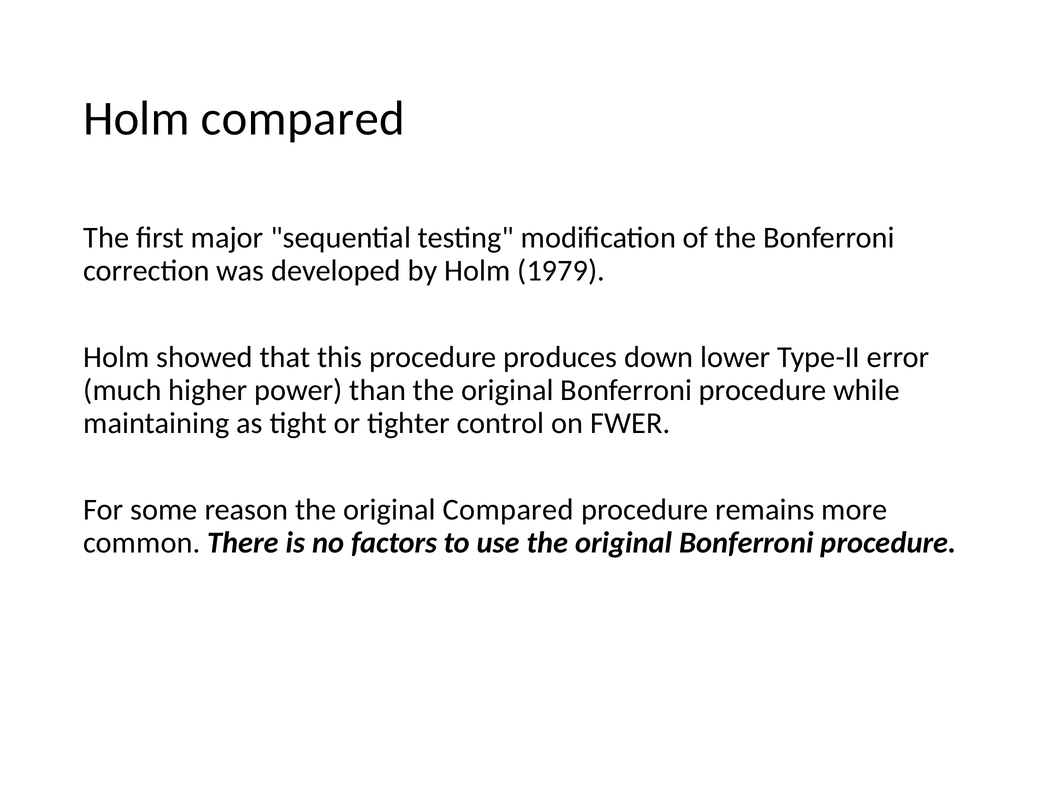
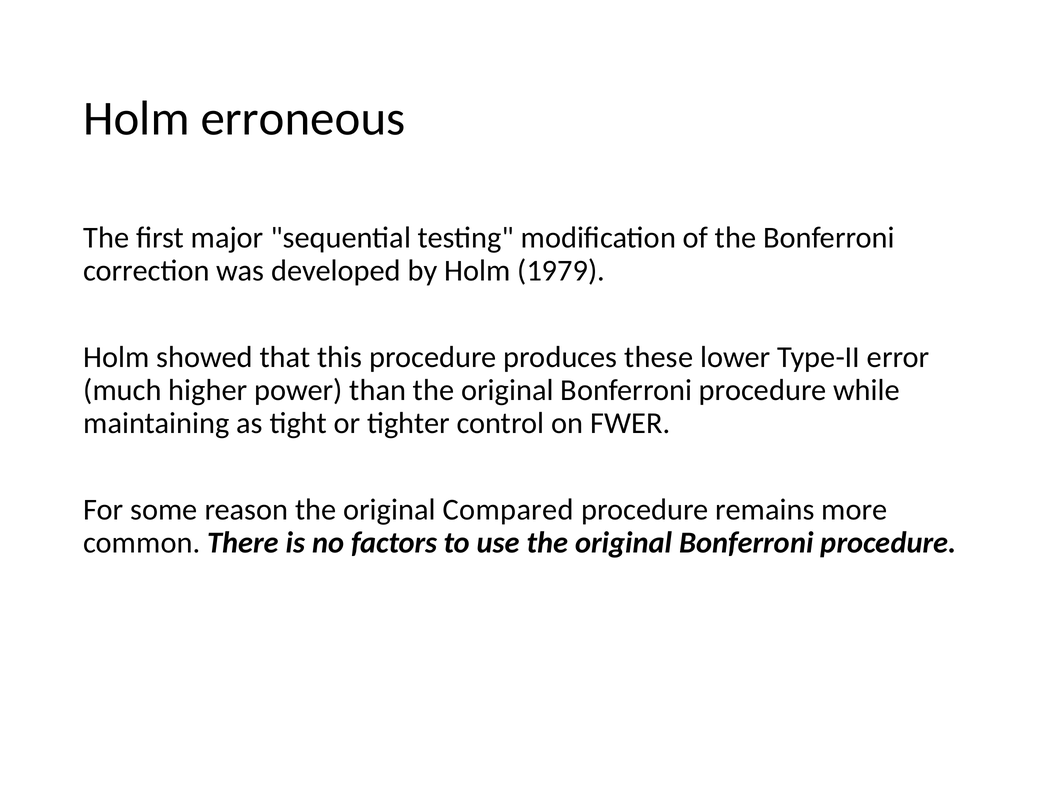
Holm compared: compared -> erroneous
down: down -> these
